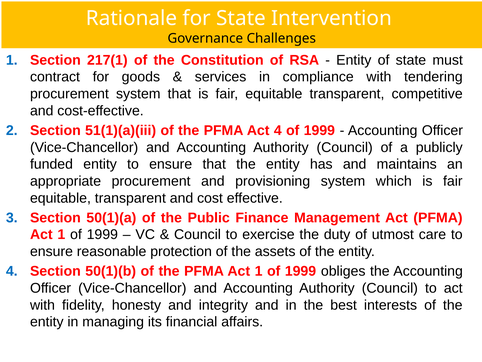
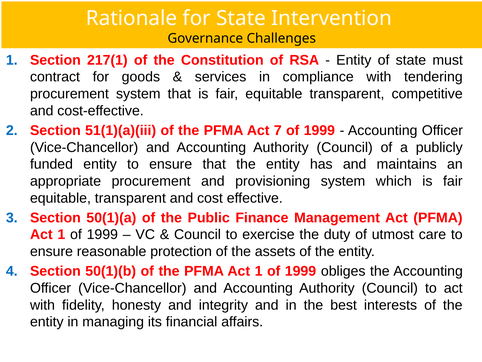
Act 4: 4 -> 7
